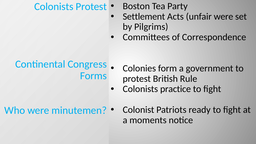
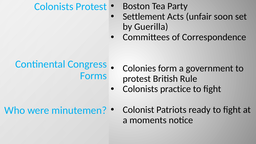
unfair were: were -> soon
Pilgrims: Pilgrims -> Guerilla
